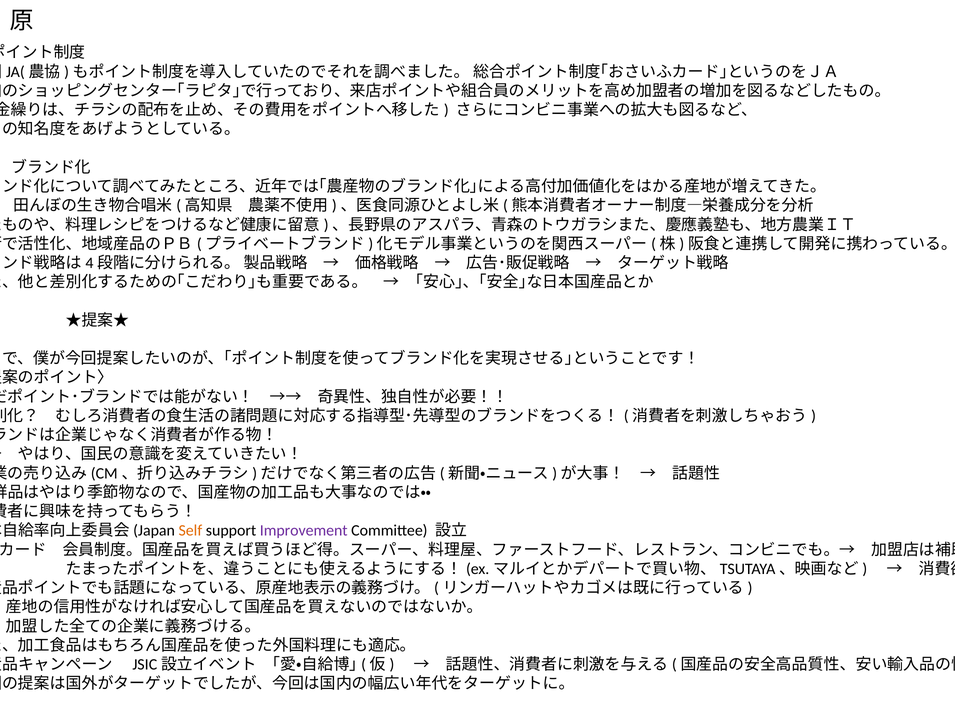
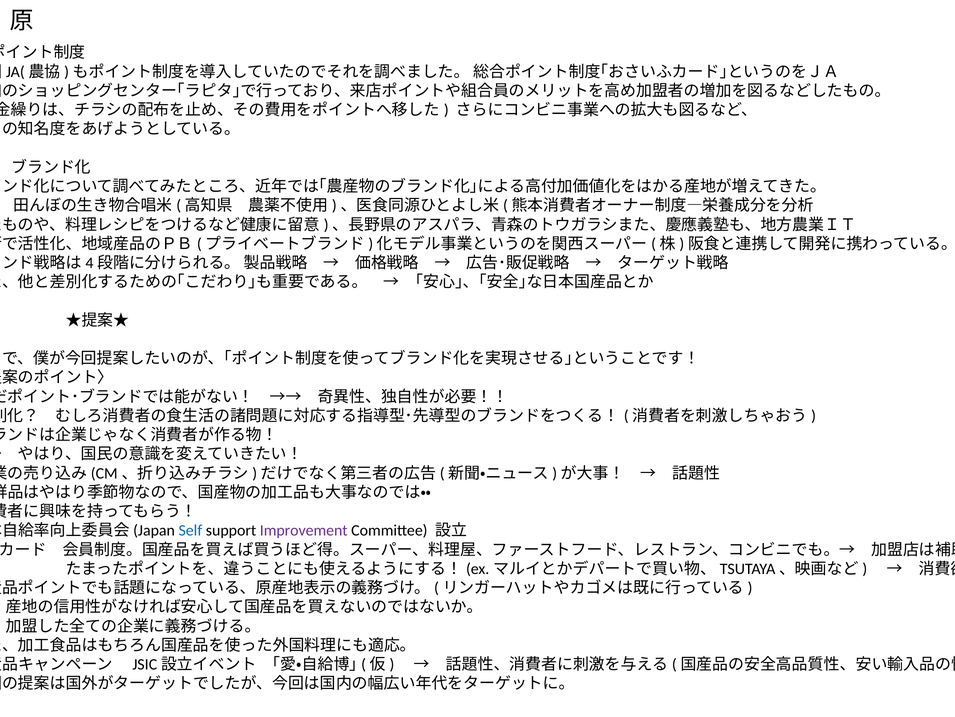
Self colour: orange -> blue
